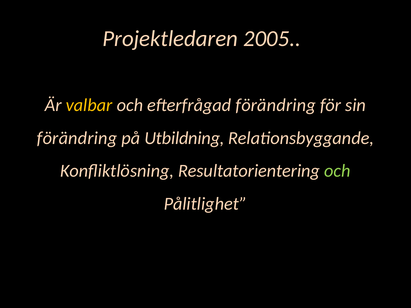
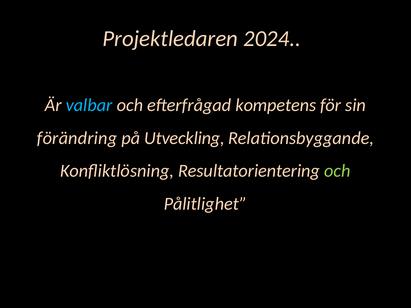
2005: 2005 -> 2024
valbar colour: yellow -> light blue
efterfrågad förändring: förändring -> kompetens
Utbildning: Utbildning -> Utveckling
